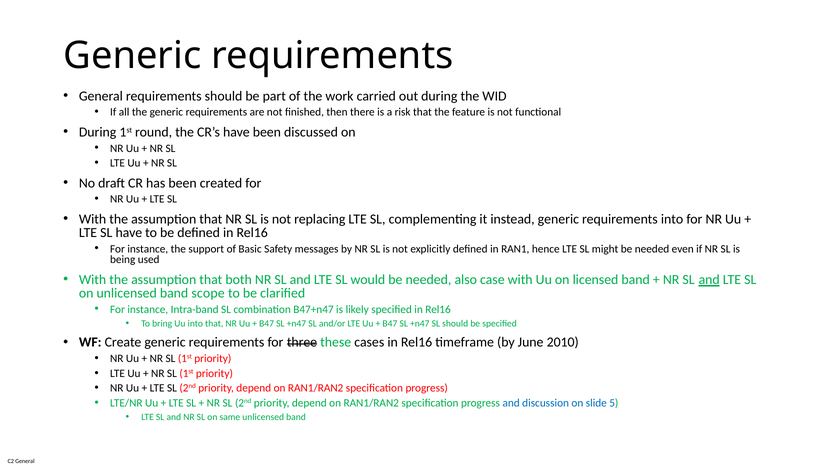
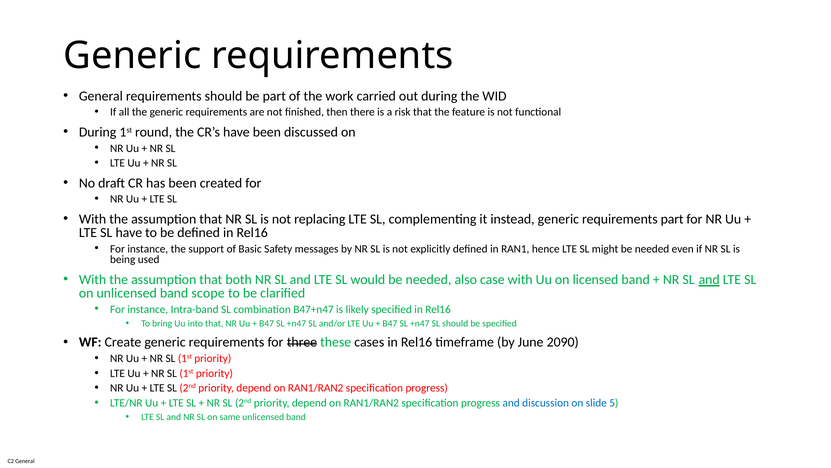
requirements into: into -> part
2010: 2010 -> 2090
